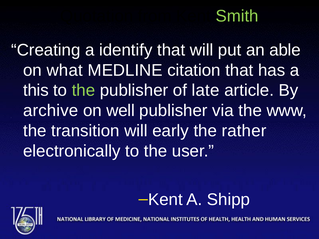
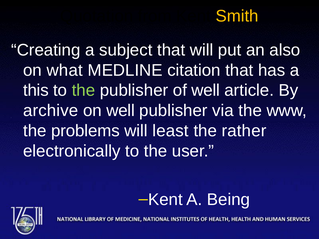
Smith colour: light green -> yellow
identify: identify -> subject
able: able -> also
of late: late -> well
transition: transition -> problems
early: early -> least
Shipp: Shipp -> Being
